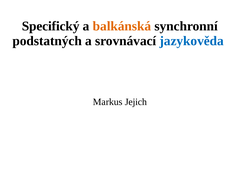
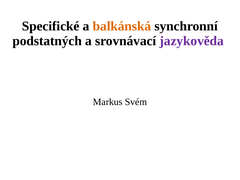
Specifický: Specifický -> Specifické
jazykověda colour: blue -> purple
Jejich: Jejich -> Svém
